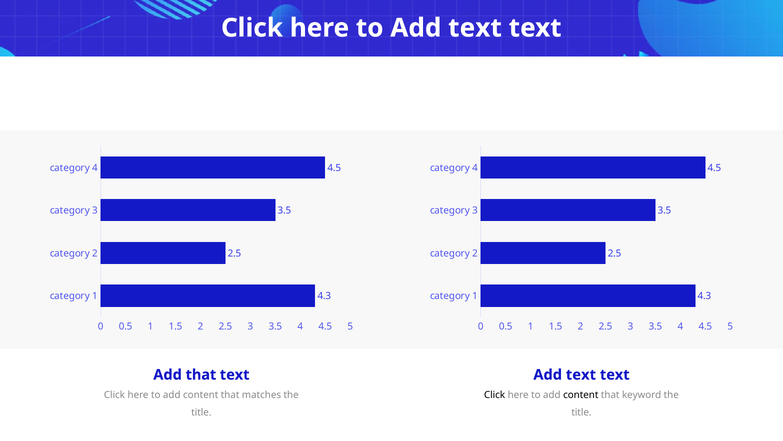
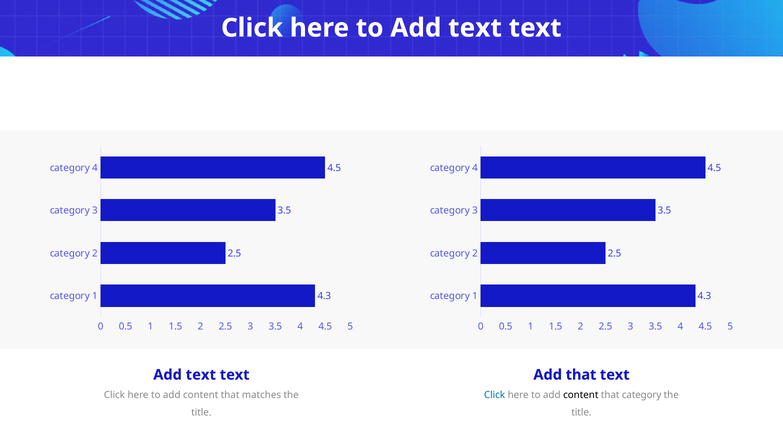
that at (201, 374): that -> text
text at (581, 374): text -> that
Click at (495, 395) colour: black -> blue
that keyword: keyword -> category
